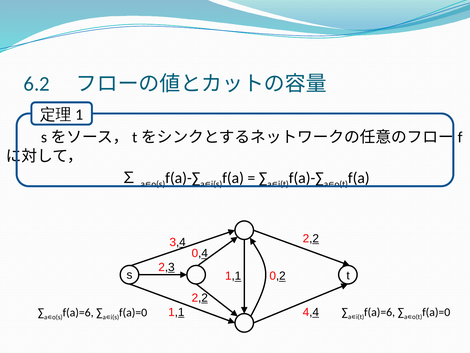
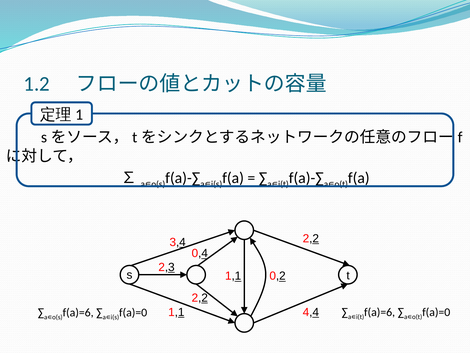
6.2: 6.2 -> 1.2
